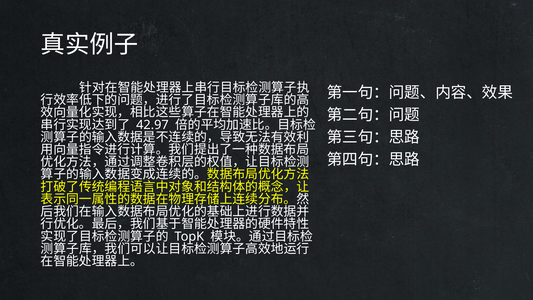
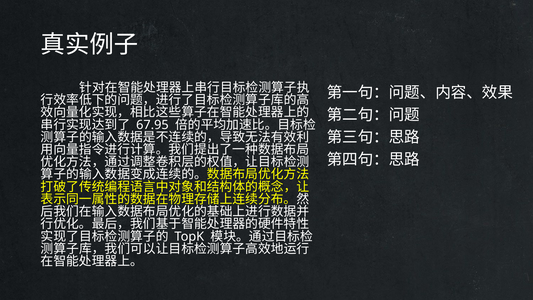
42.97: 42.97 -> 67.95
